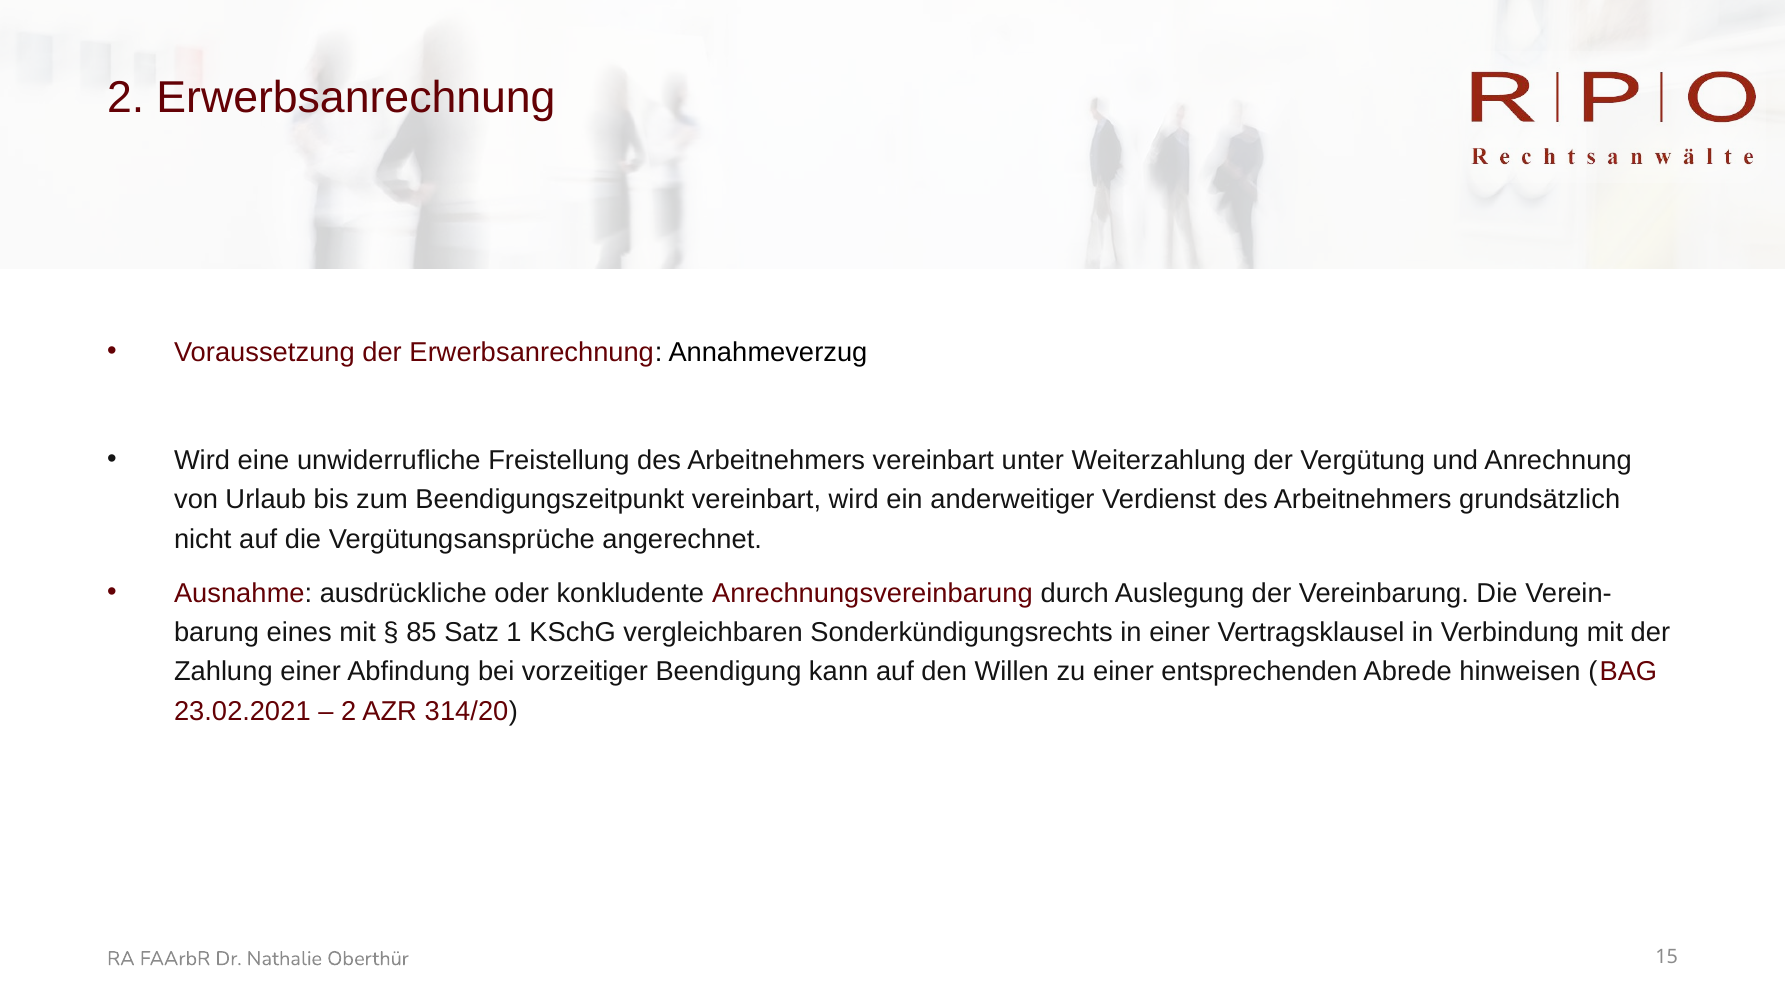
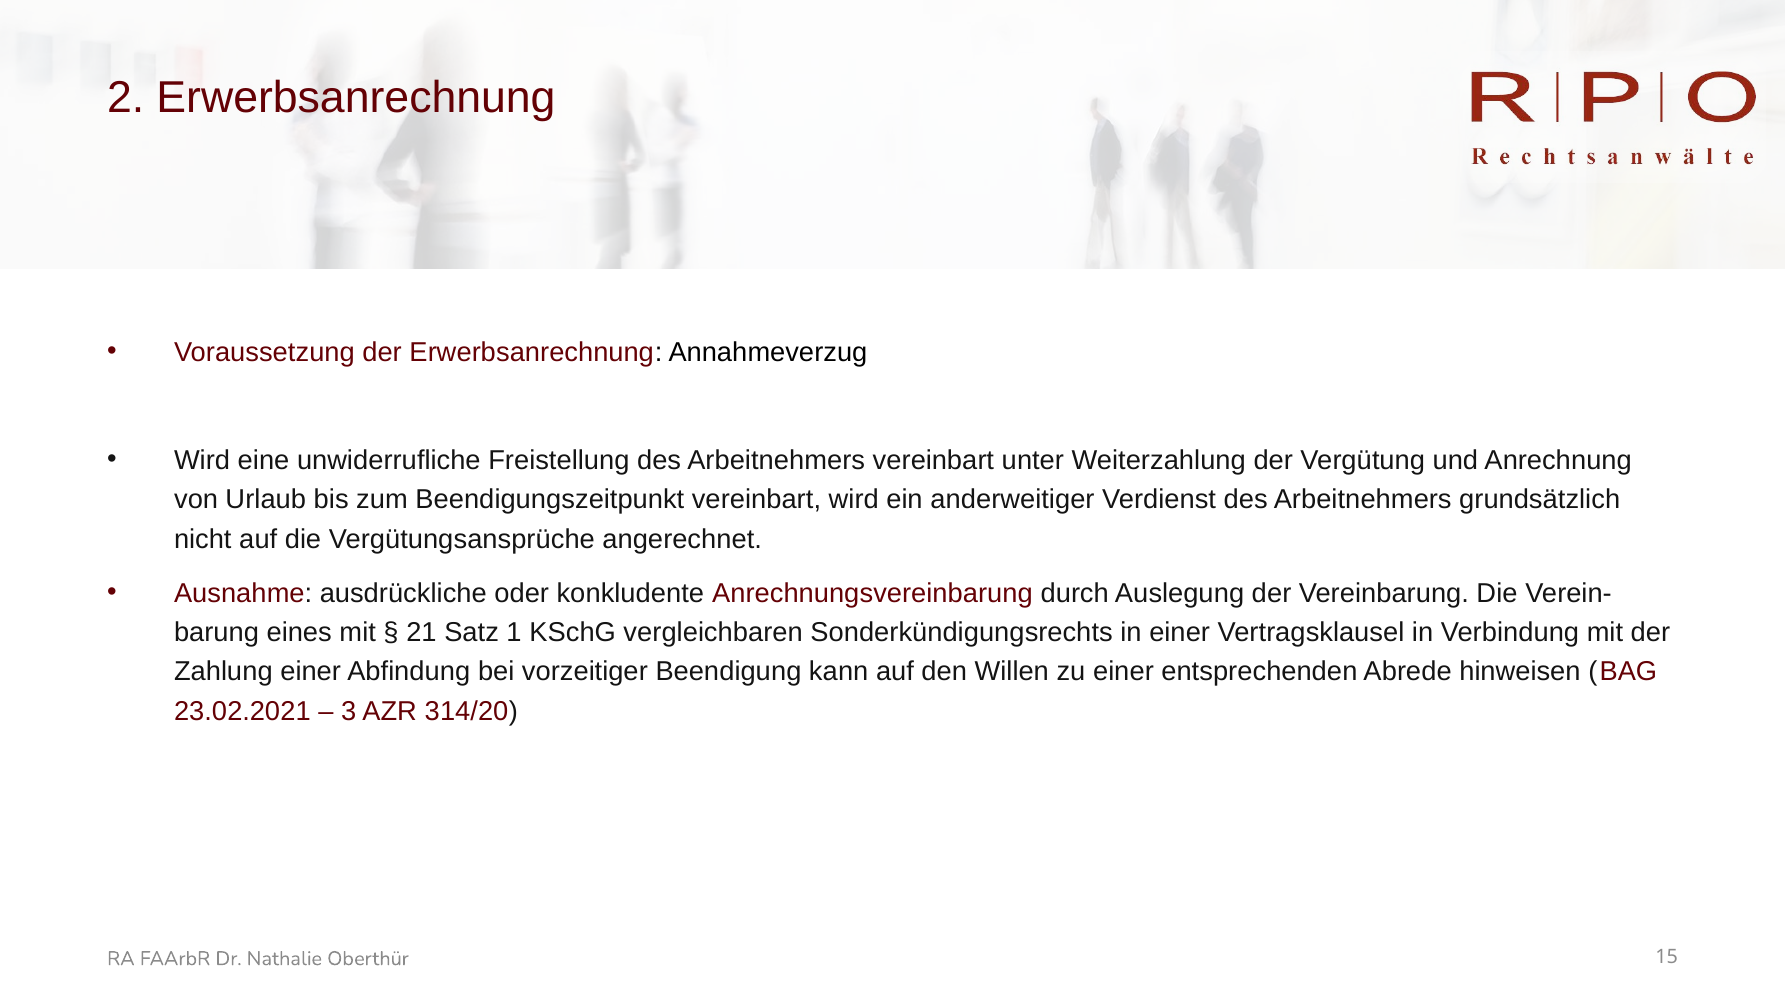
85: 85 -> 21
2 at (349, 711): 2 -> 3
